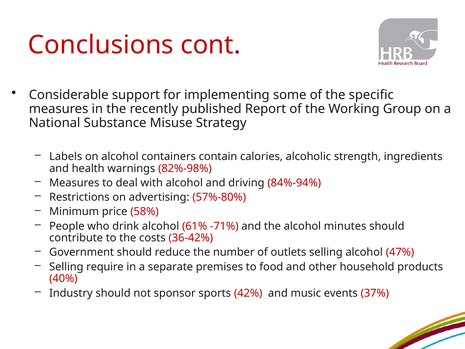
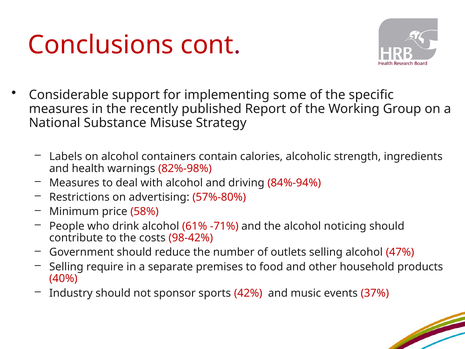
minutes: minutes -> noticing
36-42%: 36-42% -> 98-42%
